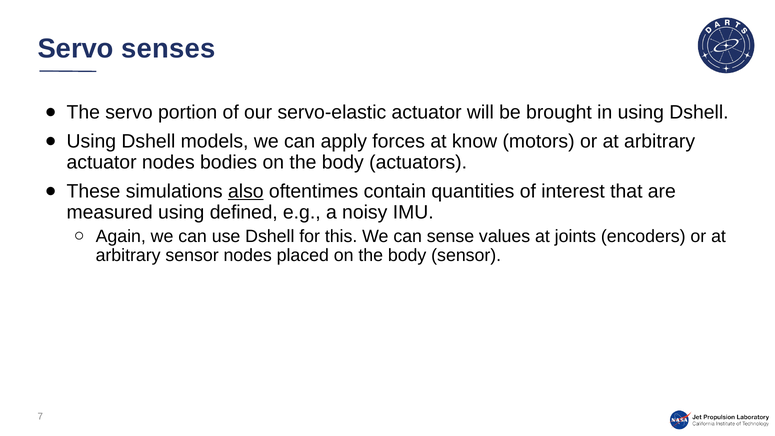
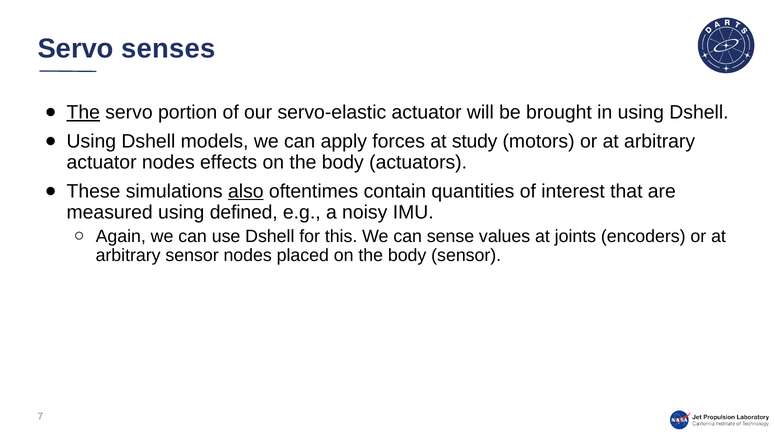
The at (83, 112) underline: none -> present
know: know -> study
bodies: bodies -> effects
